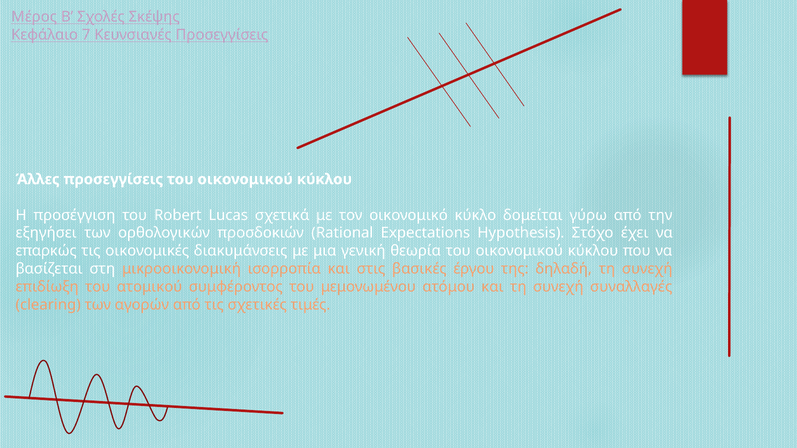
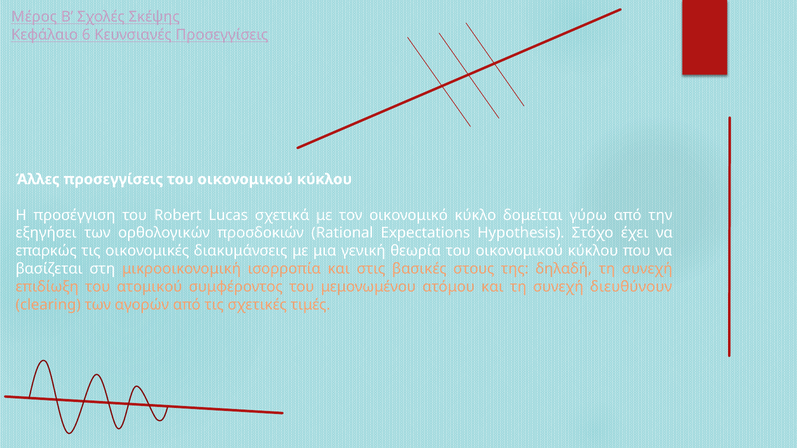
7: 7 -> 6
έργου: έργου -> στους
συναλλαγές: συναλλαγές -> διευθύνουν
